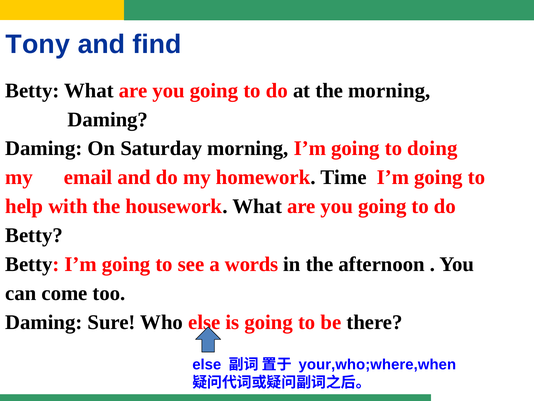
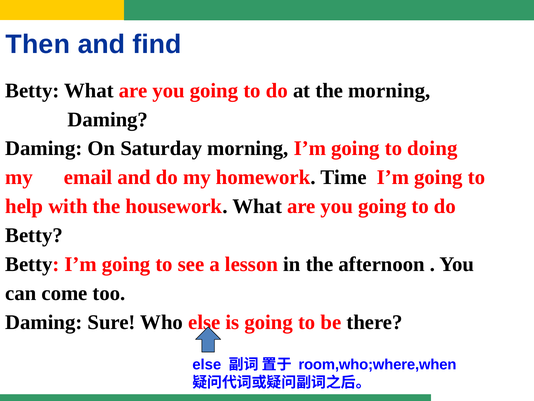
Tony: Tony -> Then
words: words -> lesson
your,who;where,when: your,who;where,when -> room,who;where,when
